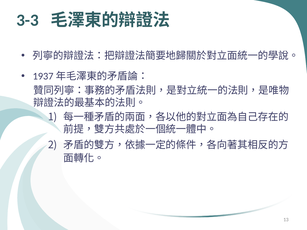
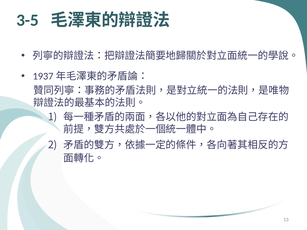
3-3: 3-3 -> 3-5
